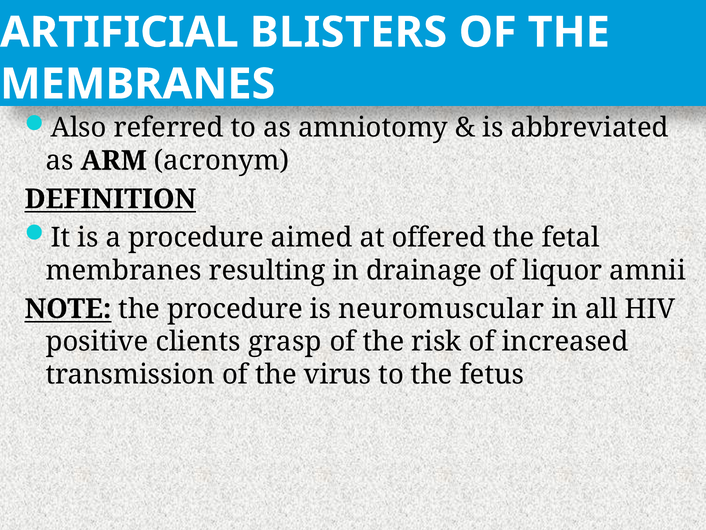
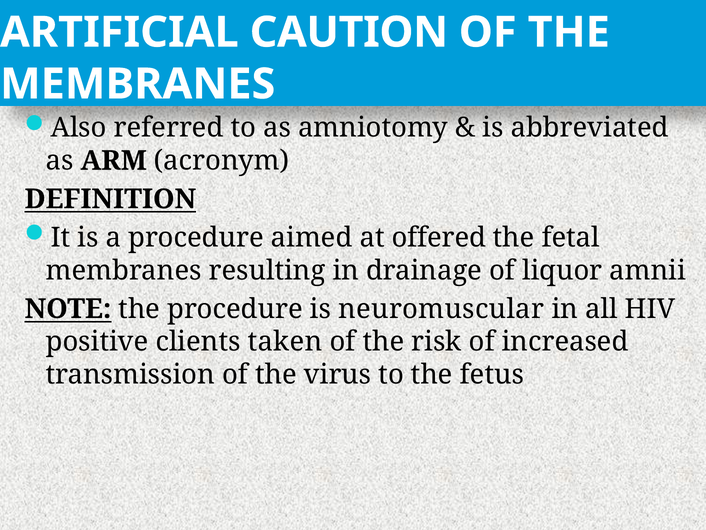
BLISTERS: BLISTERS -> CAUTION
grasp: grasp -> taken
